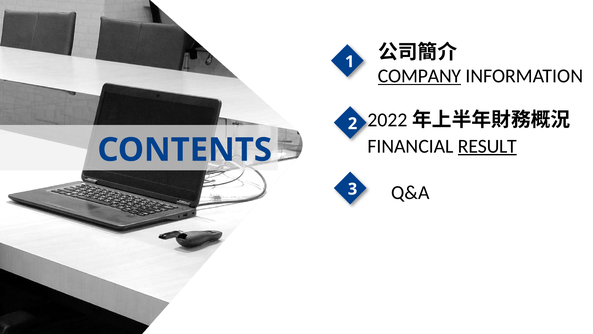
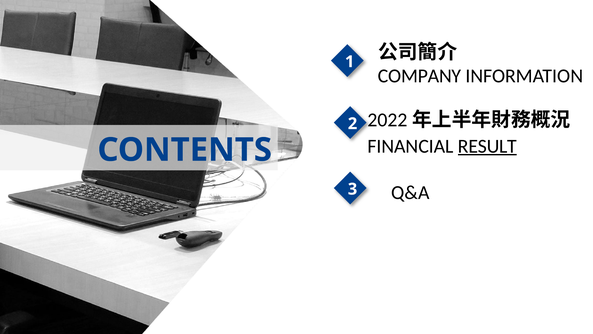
COMPANY underline: present -> none
